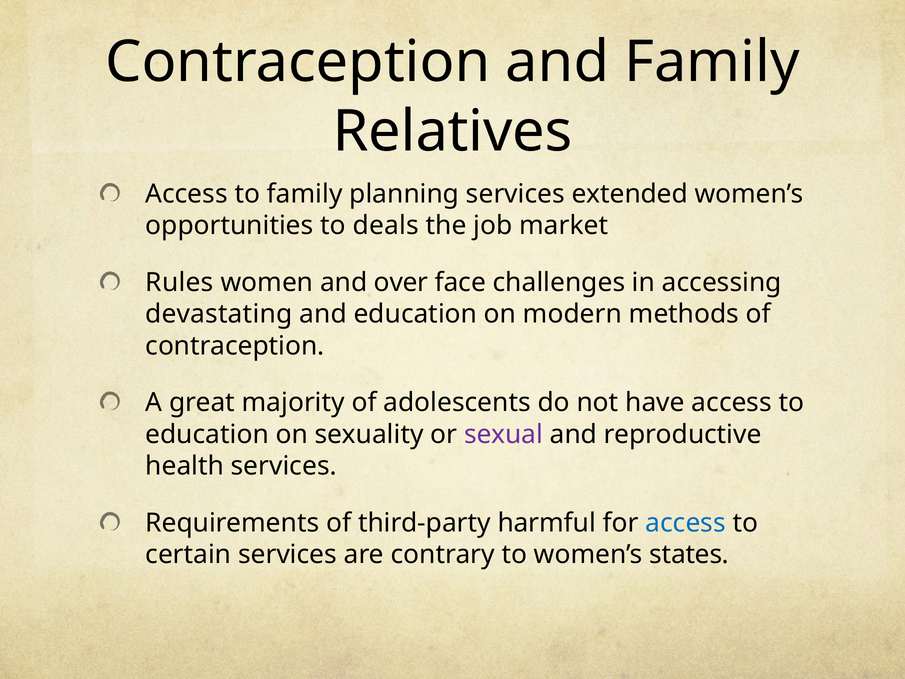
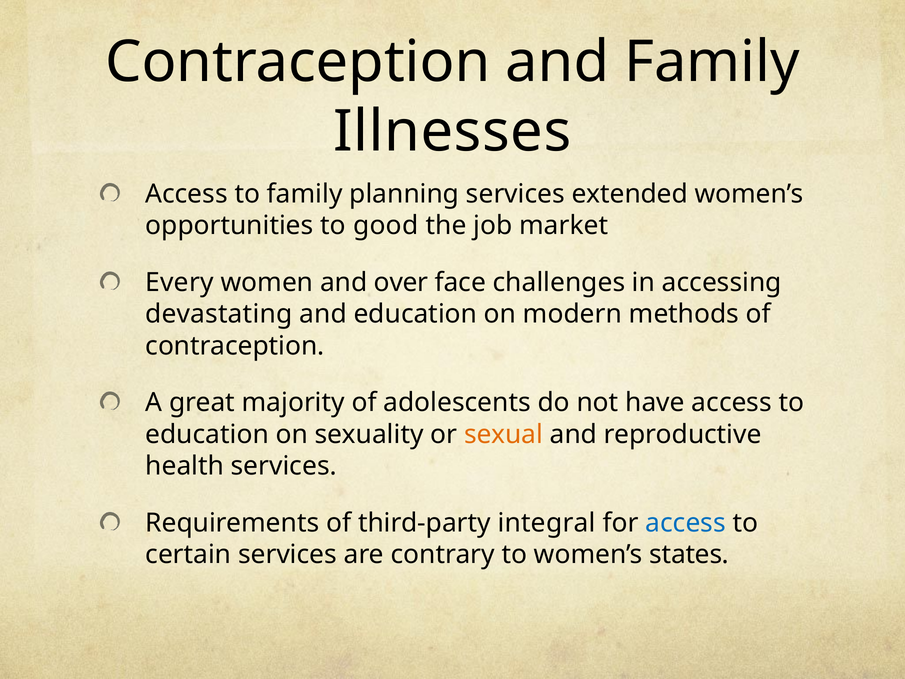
Relatives: Relatives -> Illnesses
deals: deals -> good
Rules: Rules -> Every
sexual colour: purple -> orange
harmful: harmful -> integral
